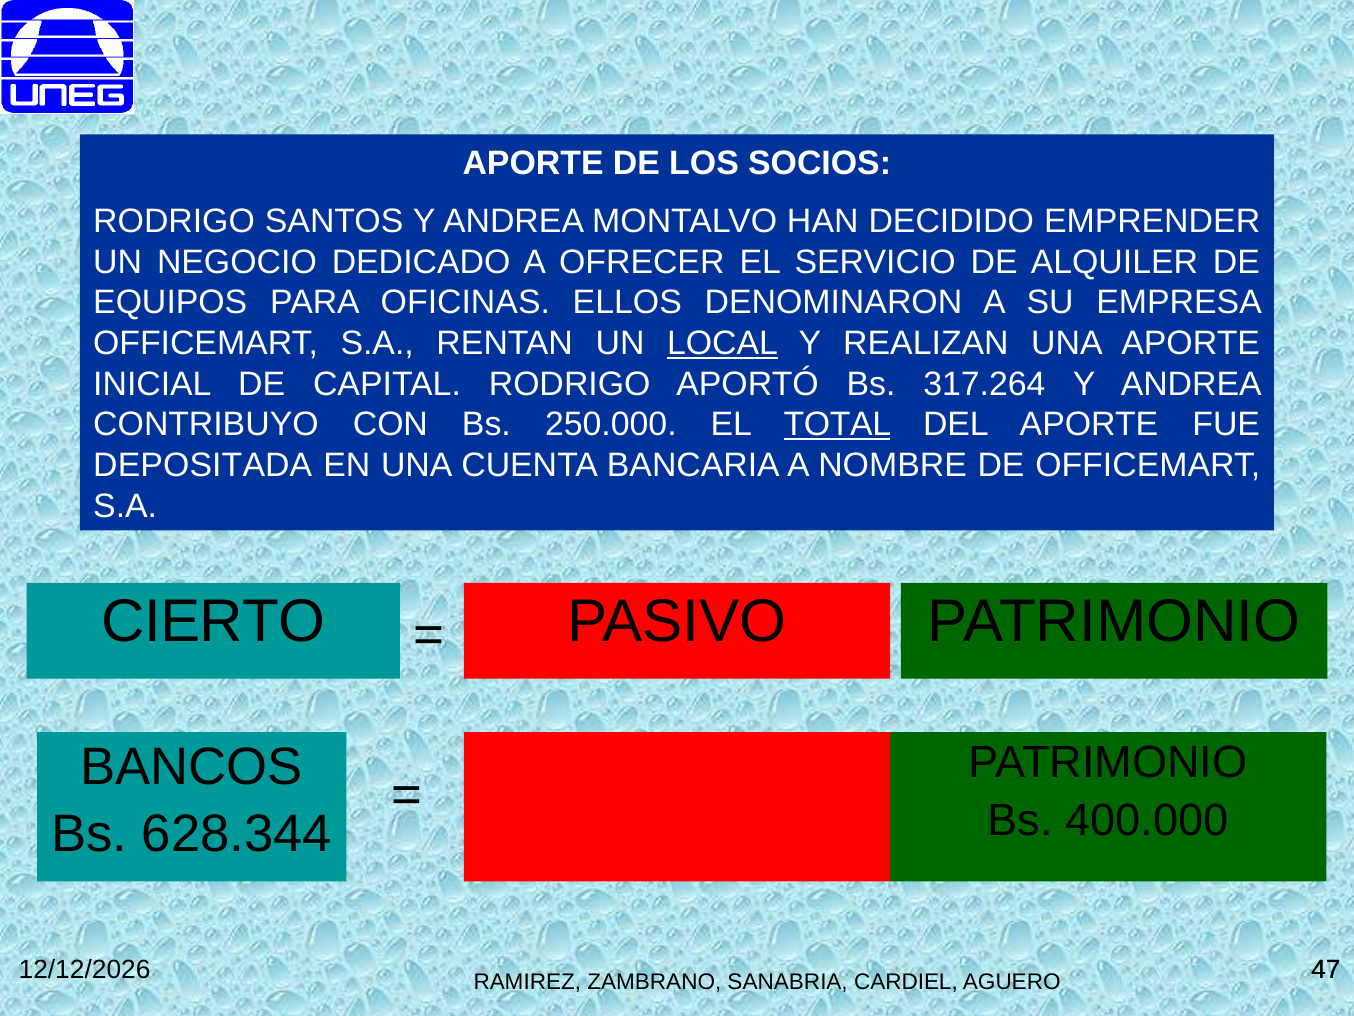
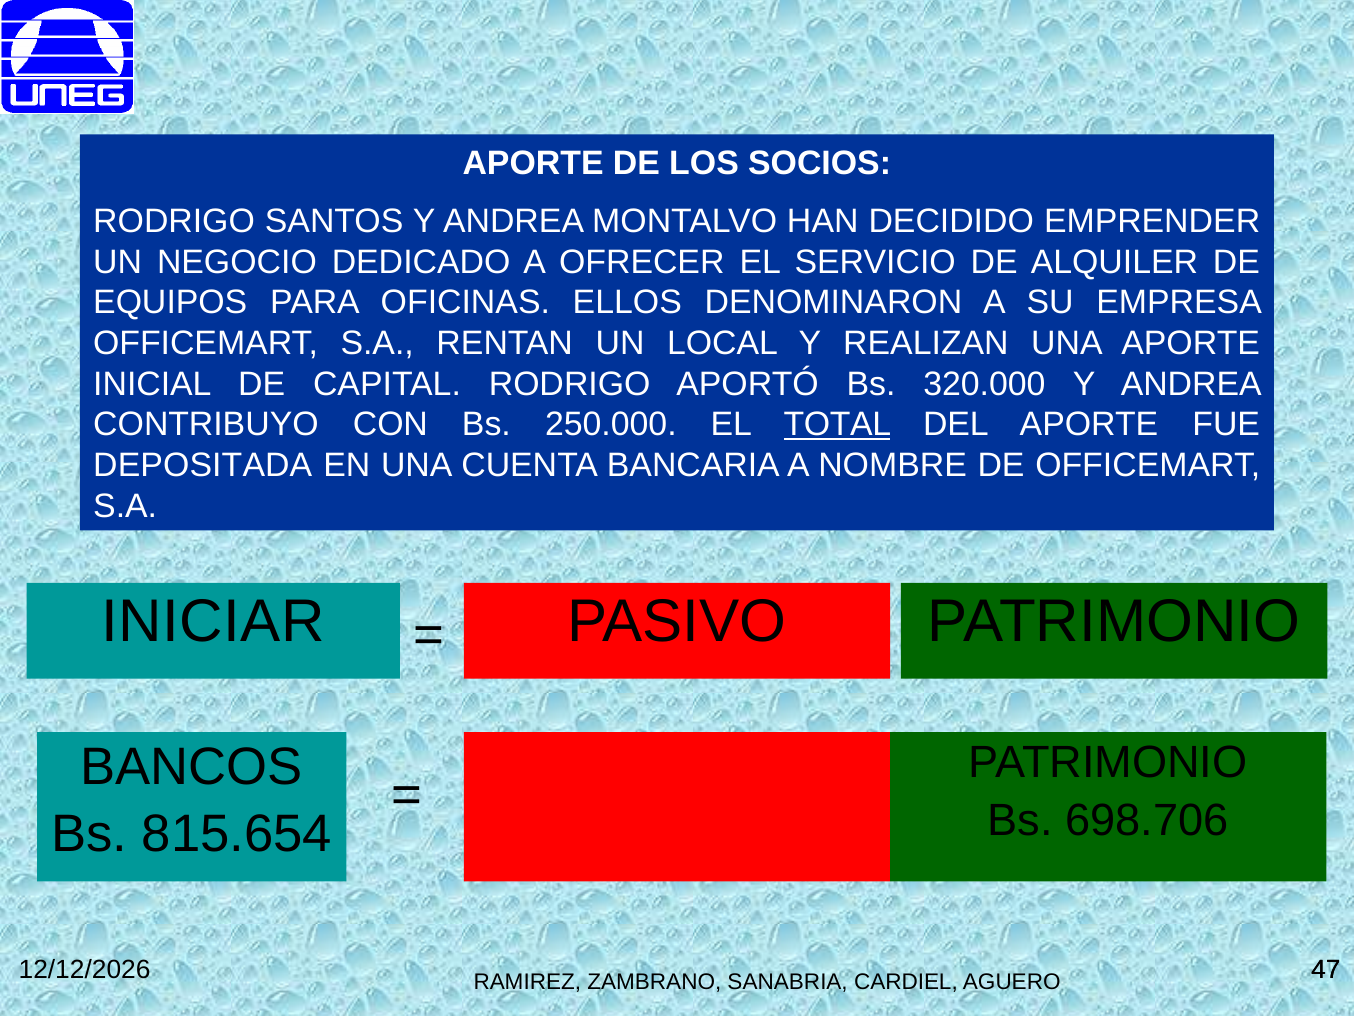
LOCAL underline: present -> none
317.264: 317.264 -> 320.000
CIERTO: CIERTO -> INICIAR
400.000: 400.000 -> 698.706
628.344: 628.344 -> 815.654
